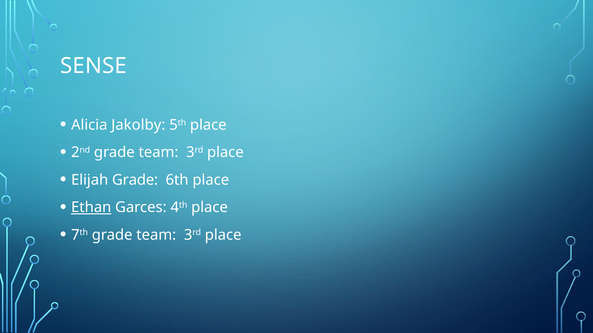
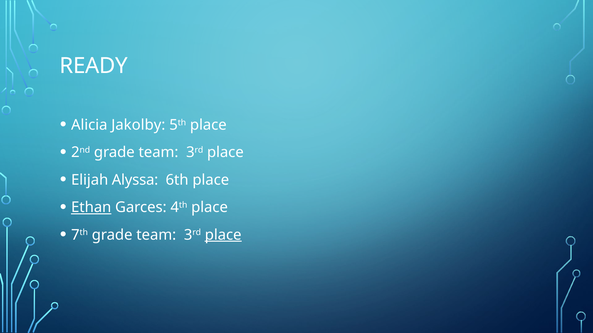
SENSE: SENSE -> READY
Elijah Grade: Grade -> Alyssa
place at (223, 235) underline: none -> present
